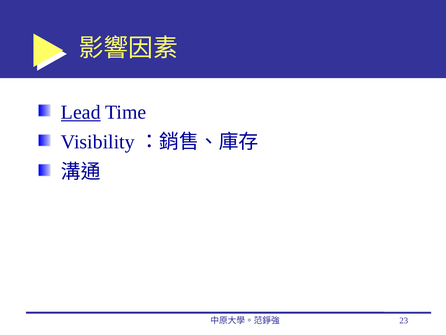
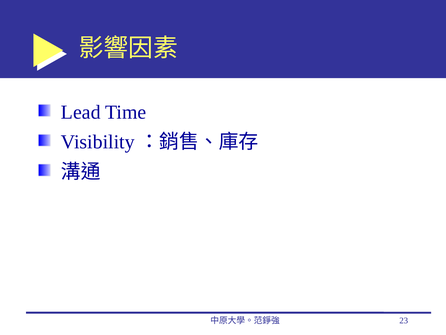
Lead underline: present -> none
